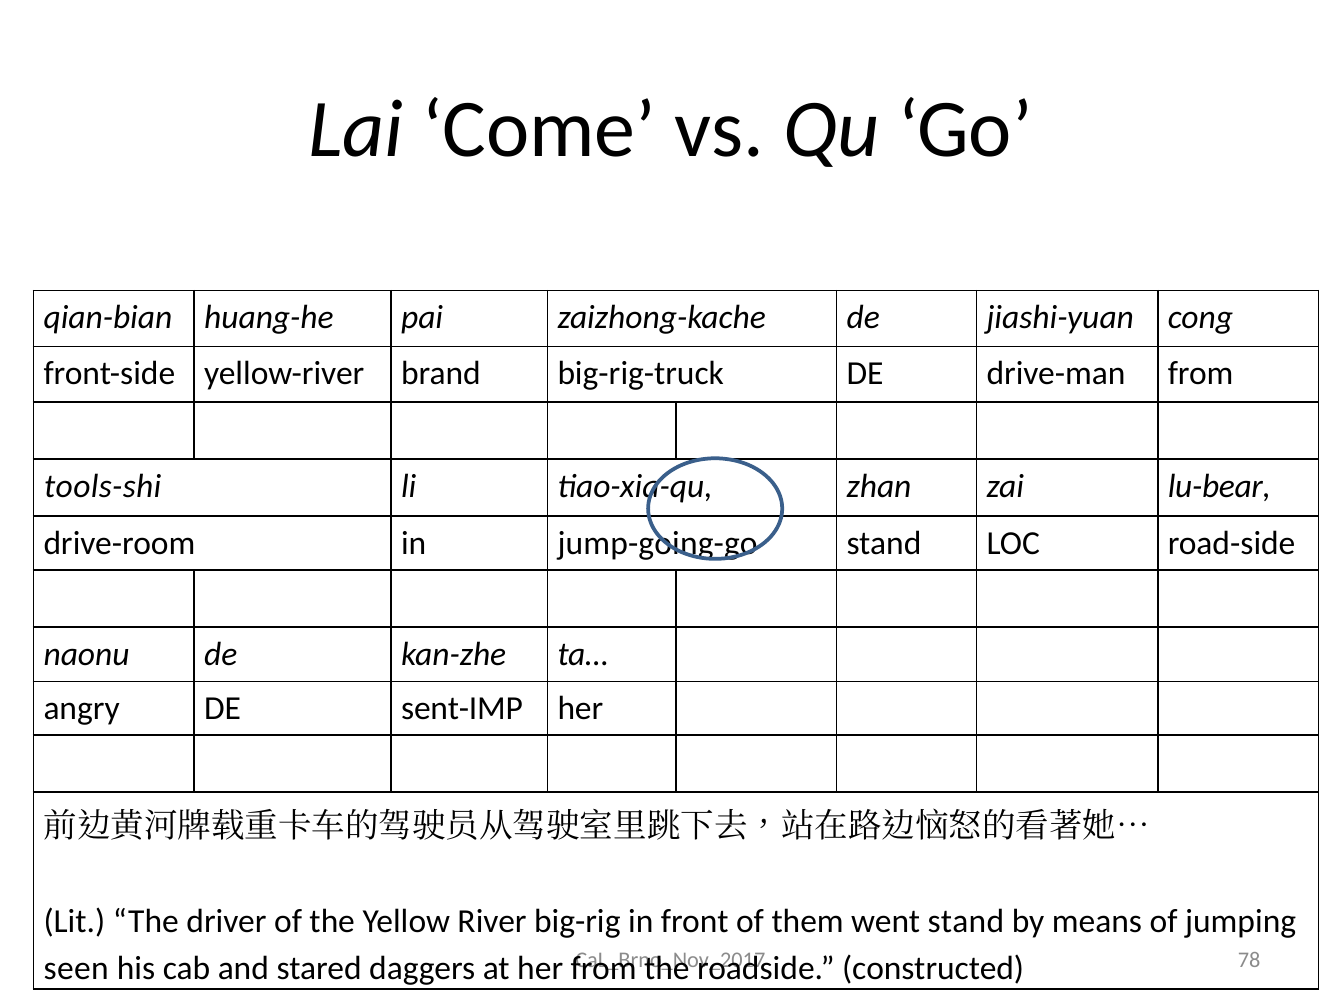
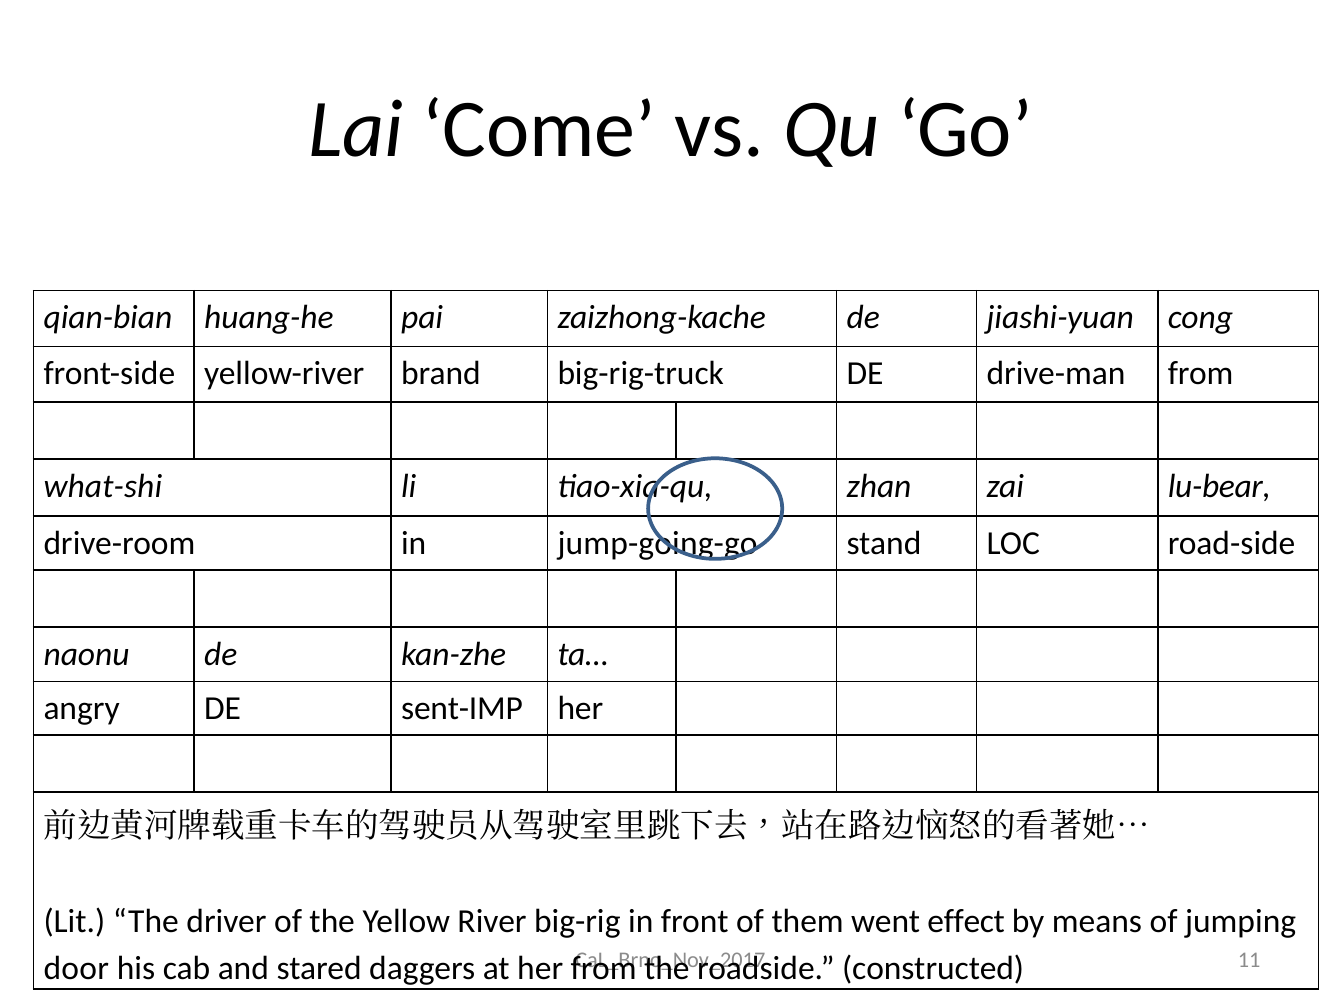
tools-shi: tools-shi -> what-shi
went stand: stand -> effect
78: 78 -> 11
seen: seen -> door
